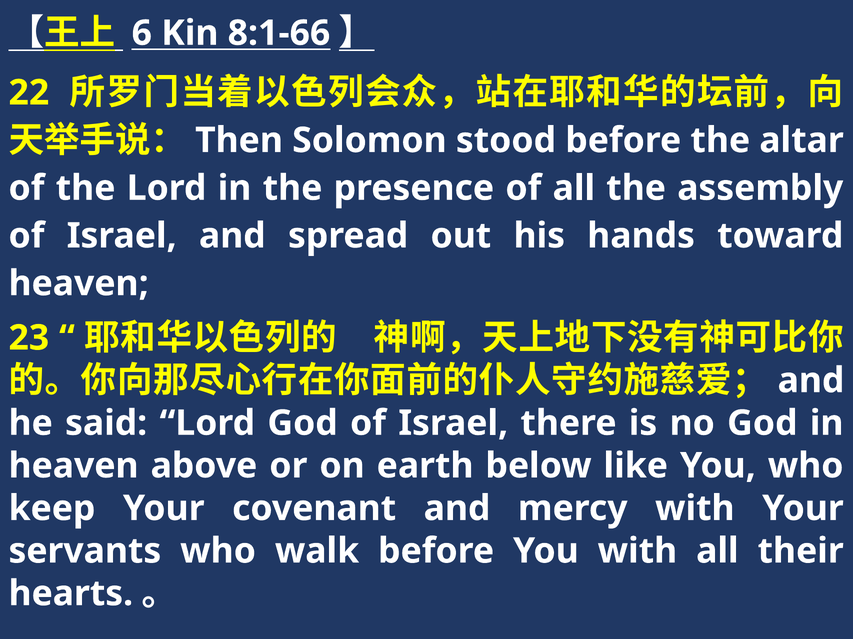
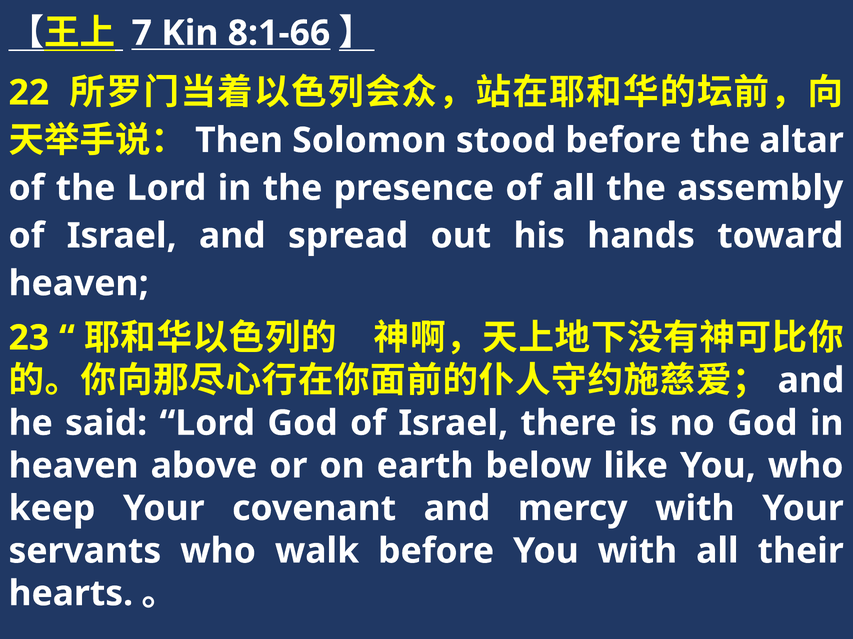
6: 6 -> 7
